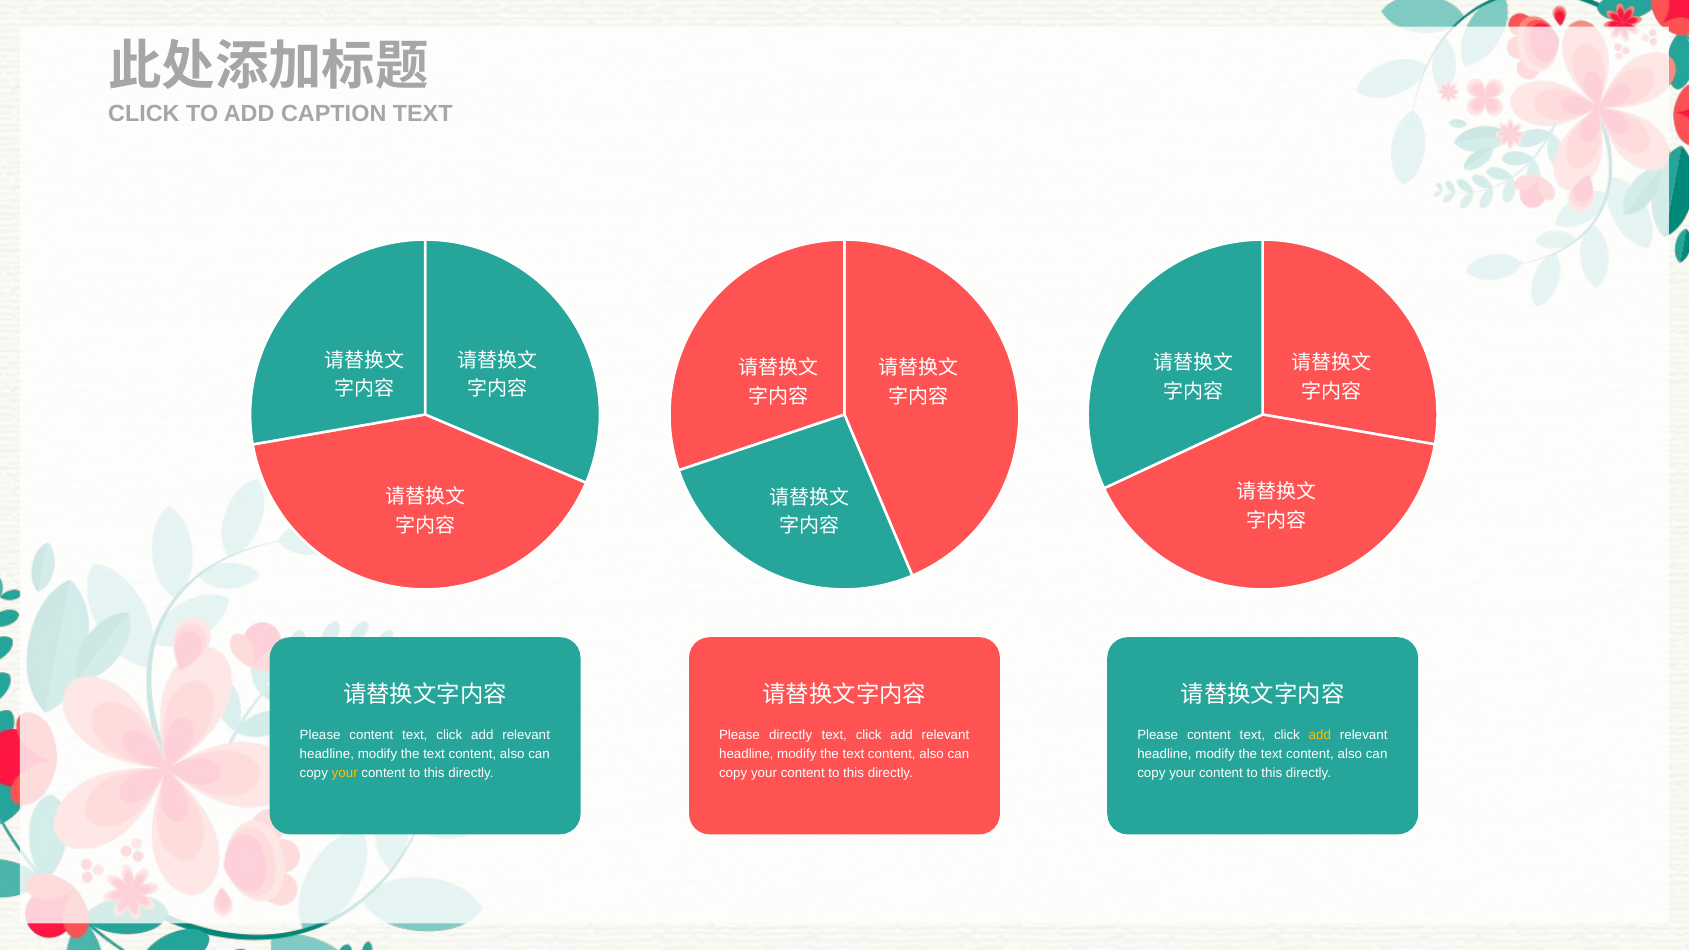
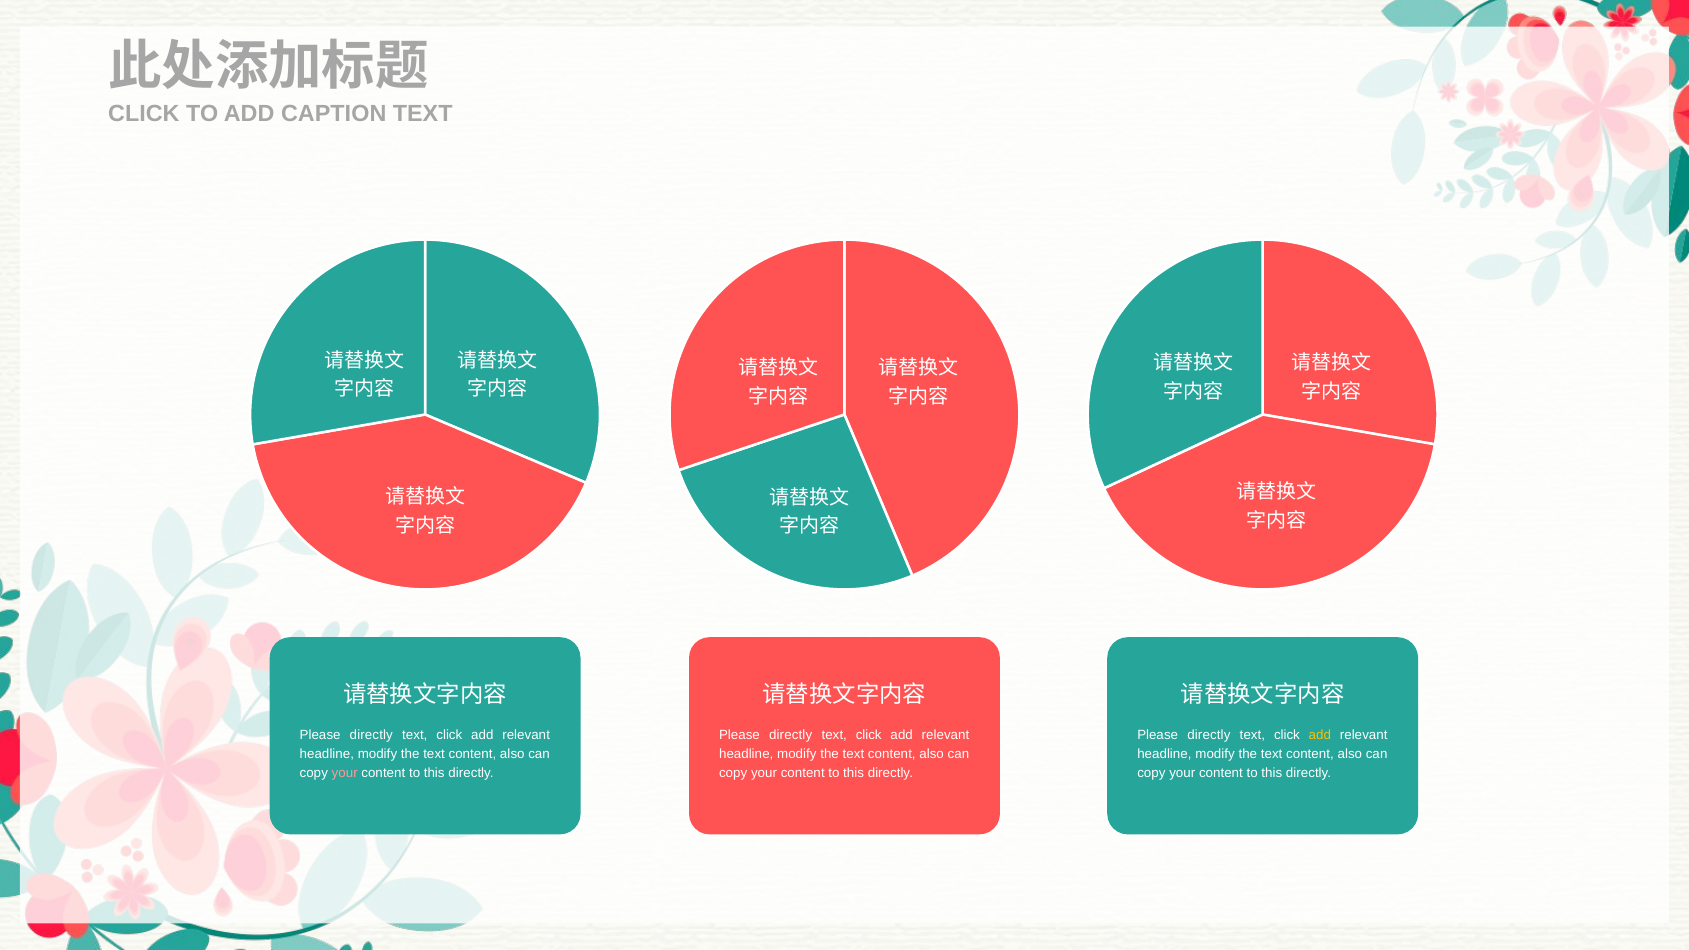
content at (371, 735): content -> directly
content at (1209, 735): content -> directly
your at (345, 773) colour: yellow -> pink
